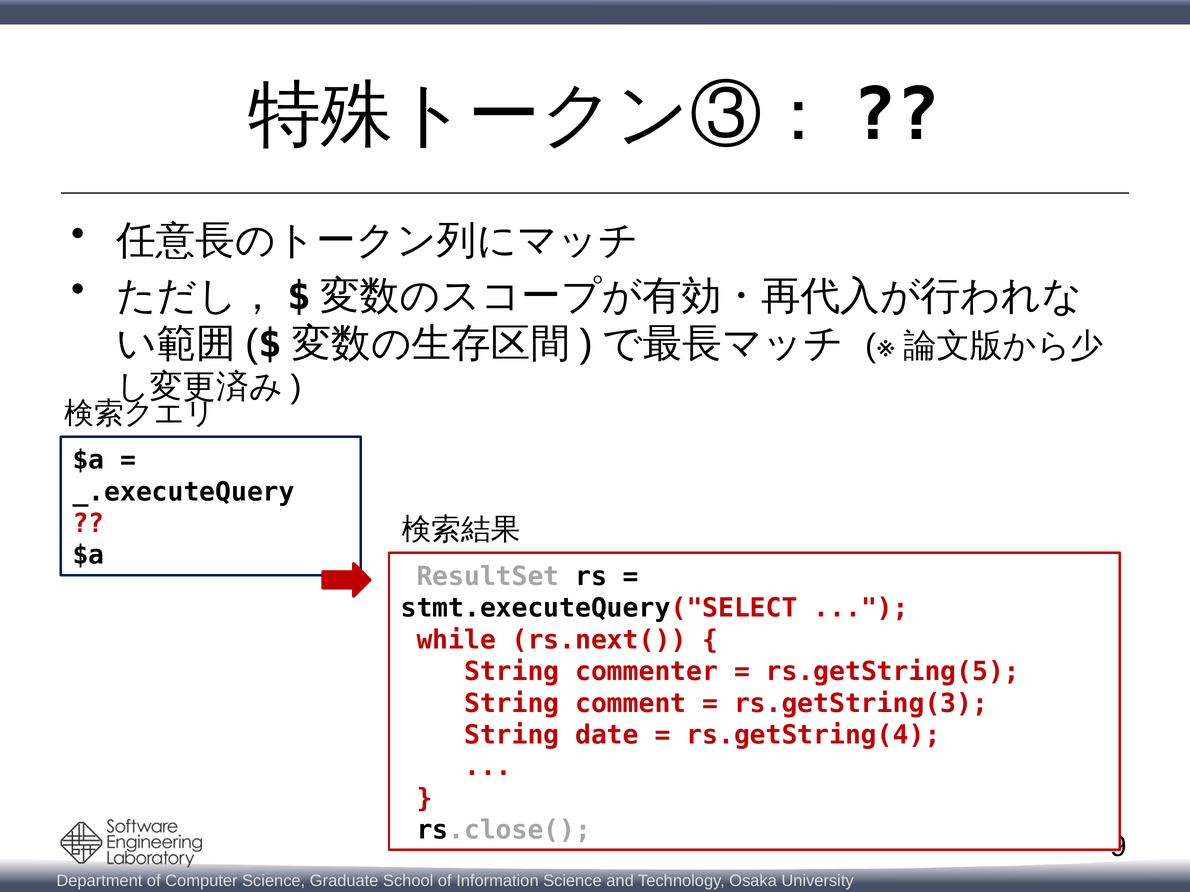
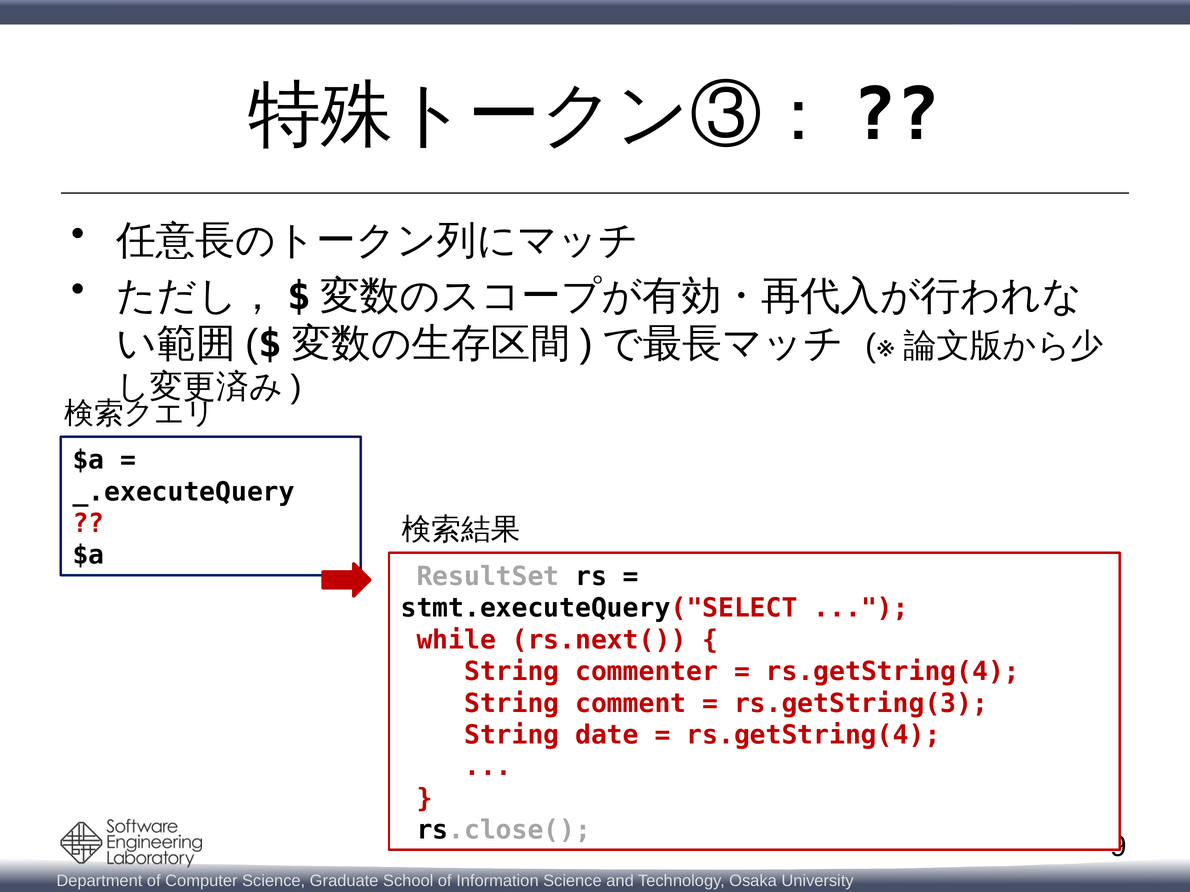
rs.getString(5 at (893, 672): rs.getString(5 -> rs.getString(4
